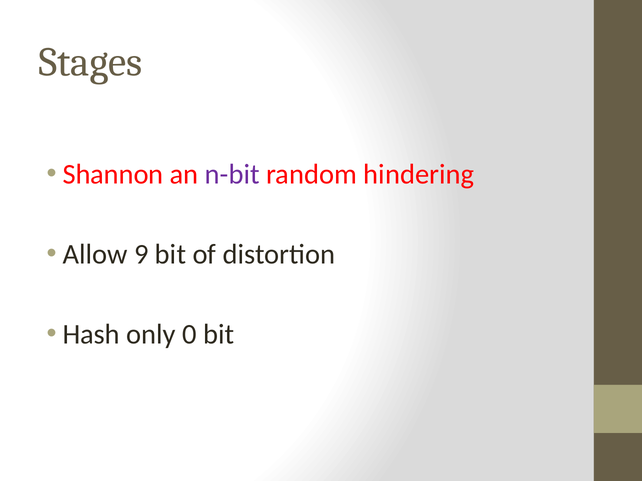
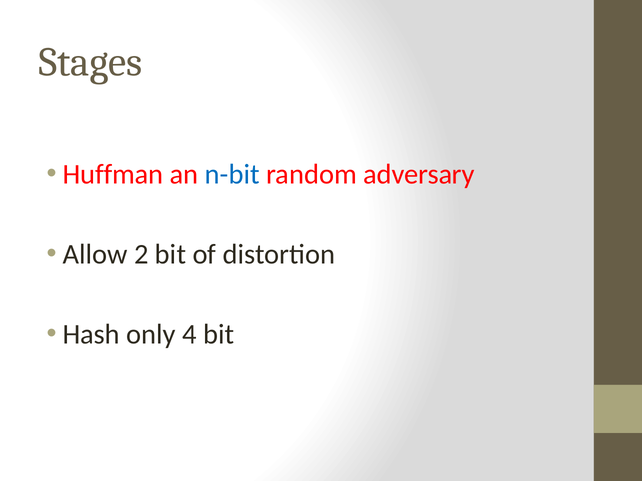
Shannon: Shannon -> Huffman
n-bit colour: purple -> blue
hindering: hindering -> adversary
9: 9 -> 2
0: 0 -> 4
